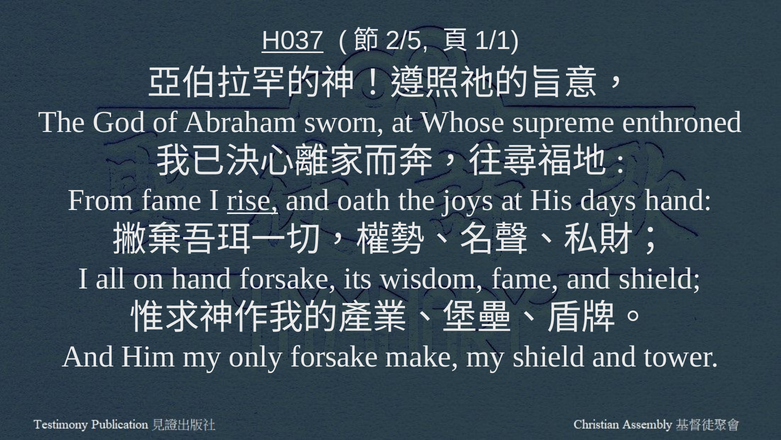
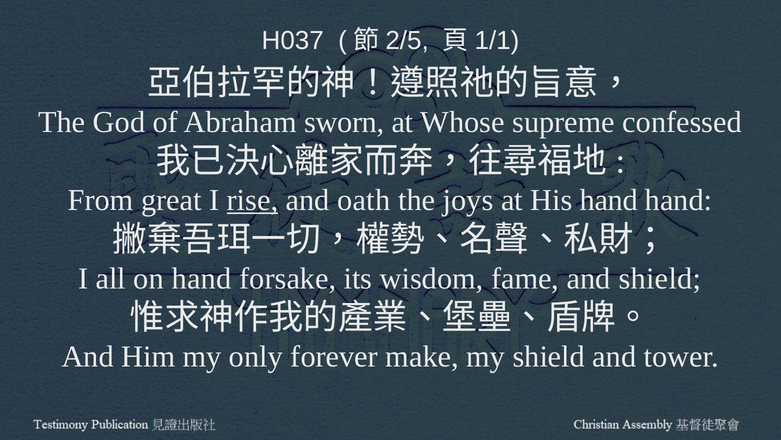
H037 underline: present -> none
enthroned: enthroned -> confessed
From fame: fame -> great
His days: days -> hand
only forsake: forsake -> forever
